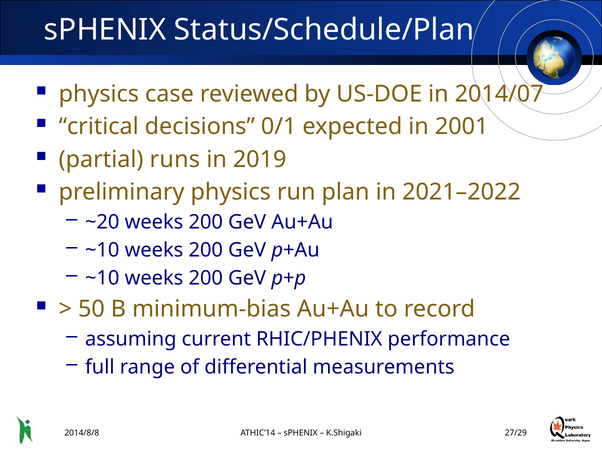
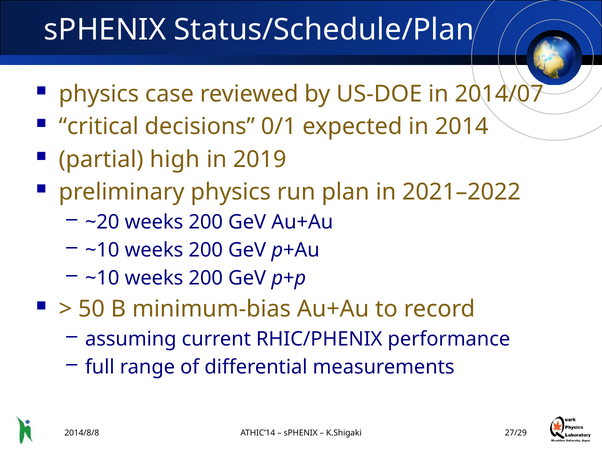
2001: 2001 -> 2014
runs: runs -> high
